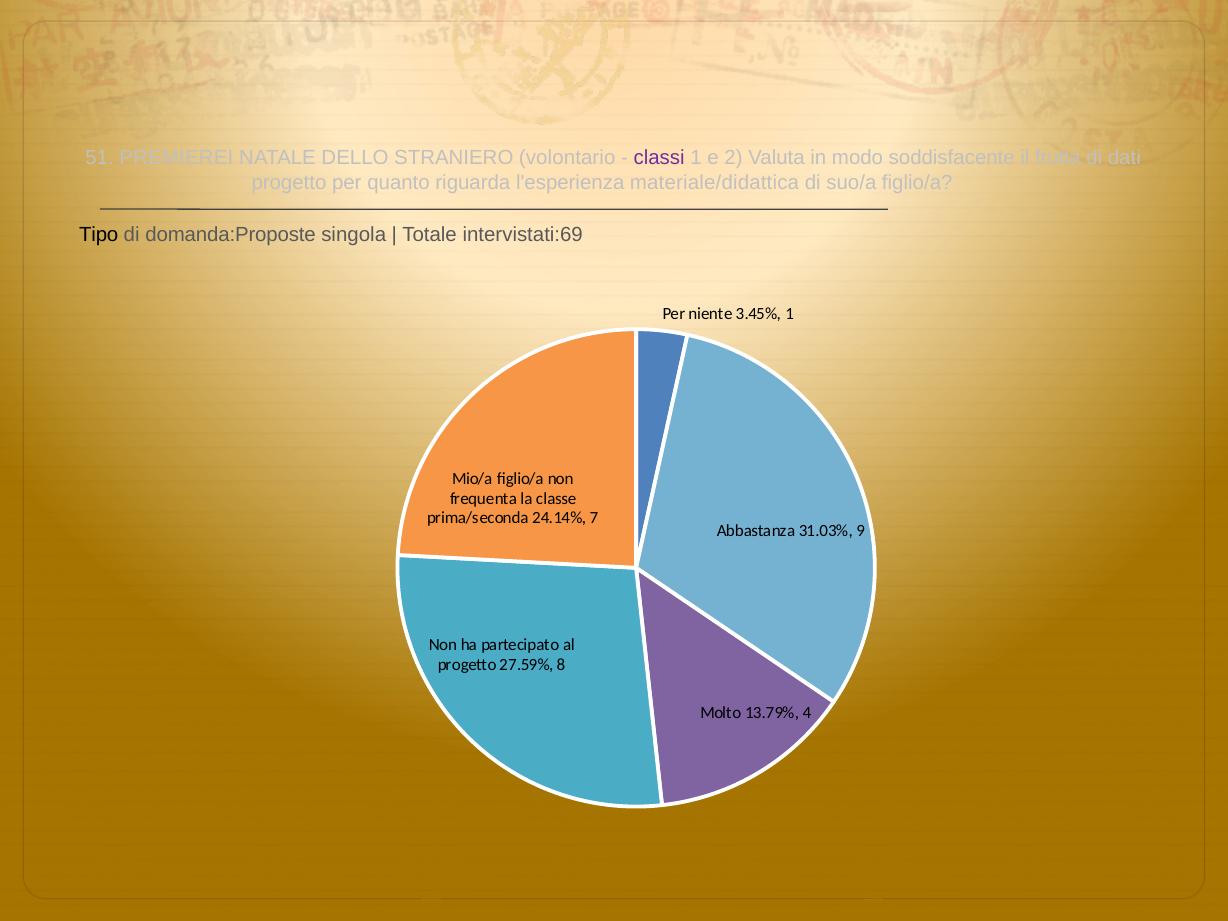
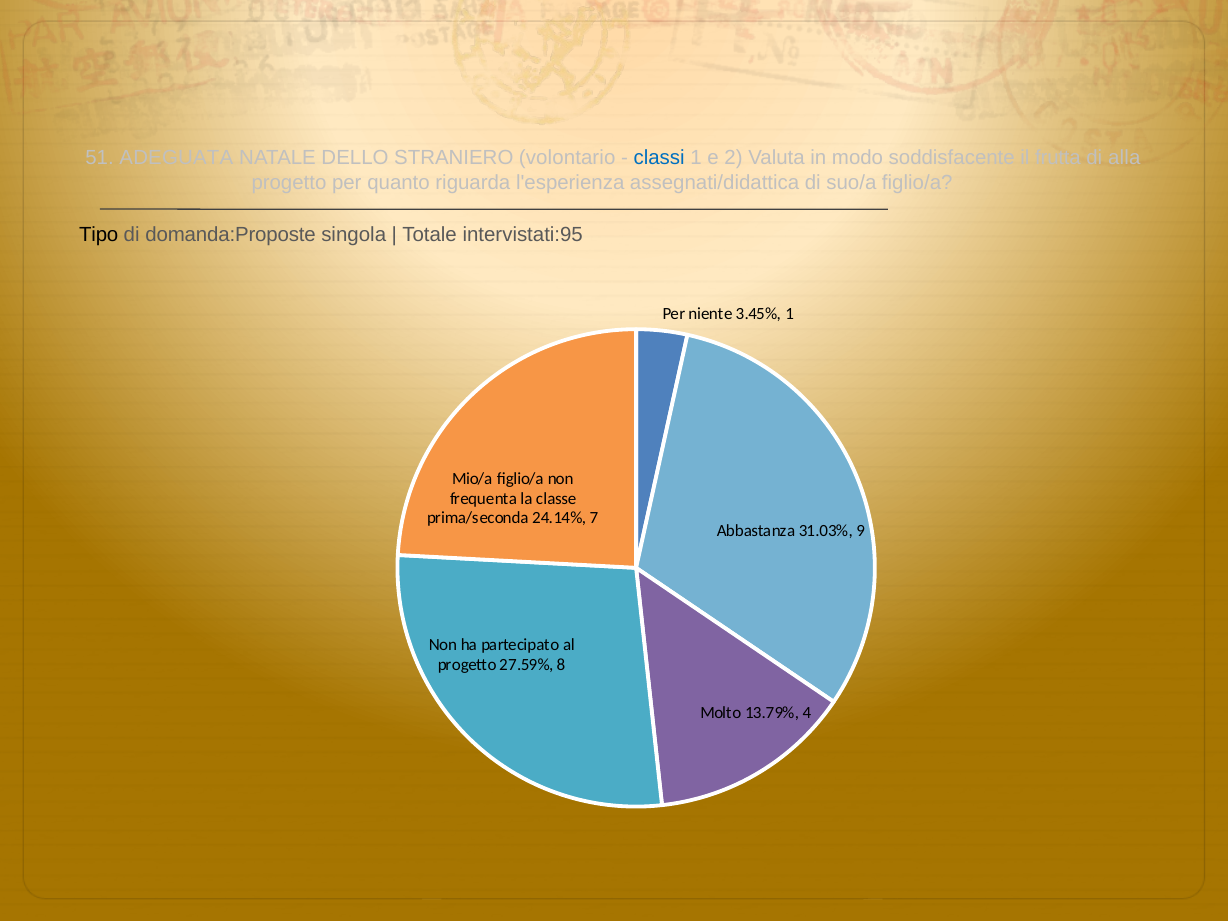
PREMIEREI: PREMIEREI -> ADEGUATA
classi colour: purple -> blue
dati: dati -> alla
materiale/didattica: materiale/didattica -> assegnati/didattica
intervistati:69: intervistati:69 -> intervistati:95
